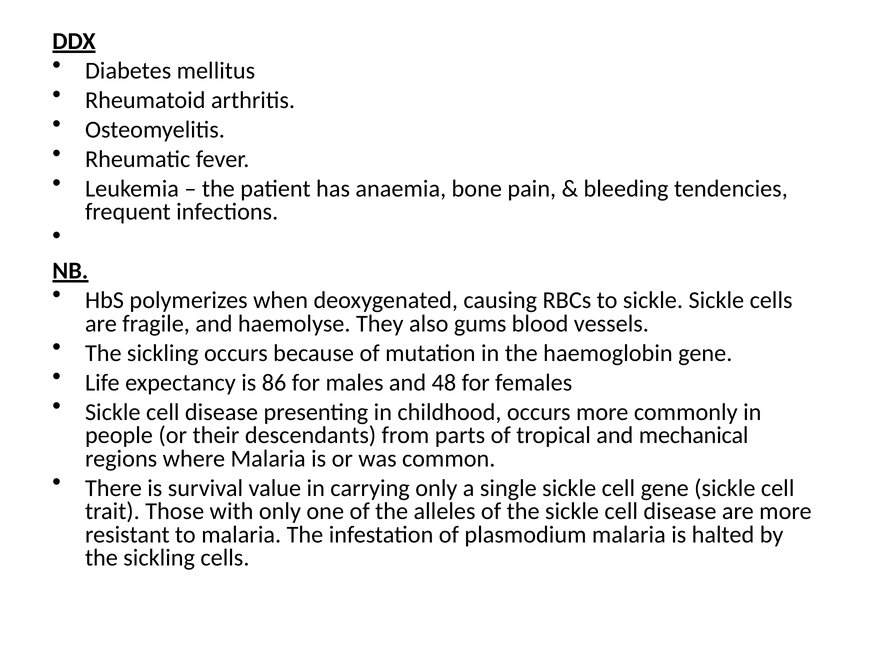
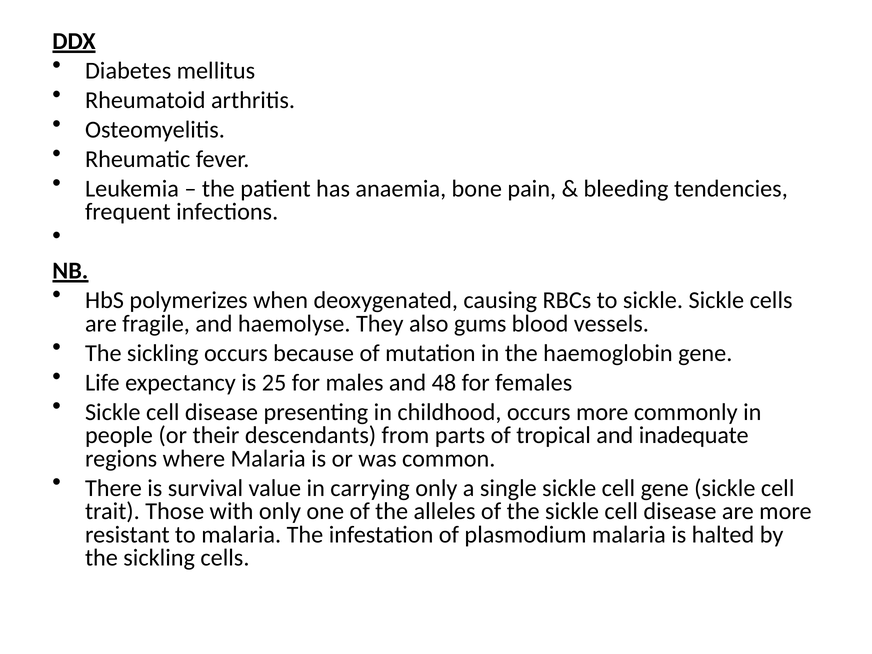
86: 86 -> 25
mechanical: mechanical -> inadequate
